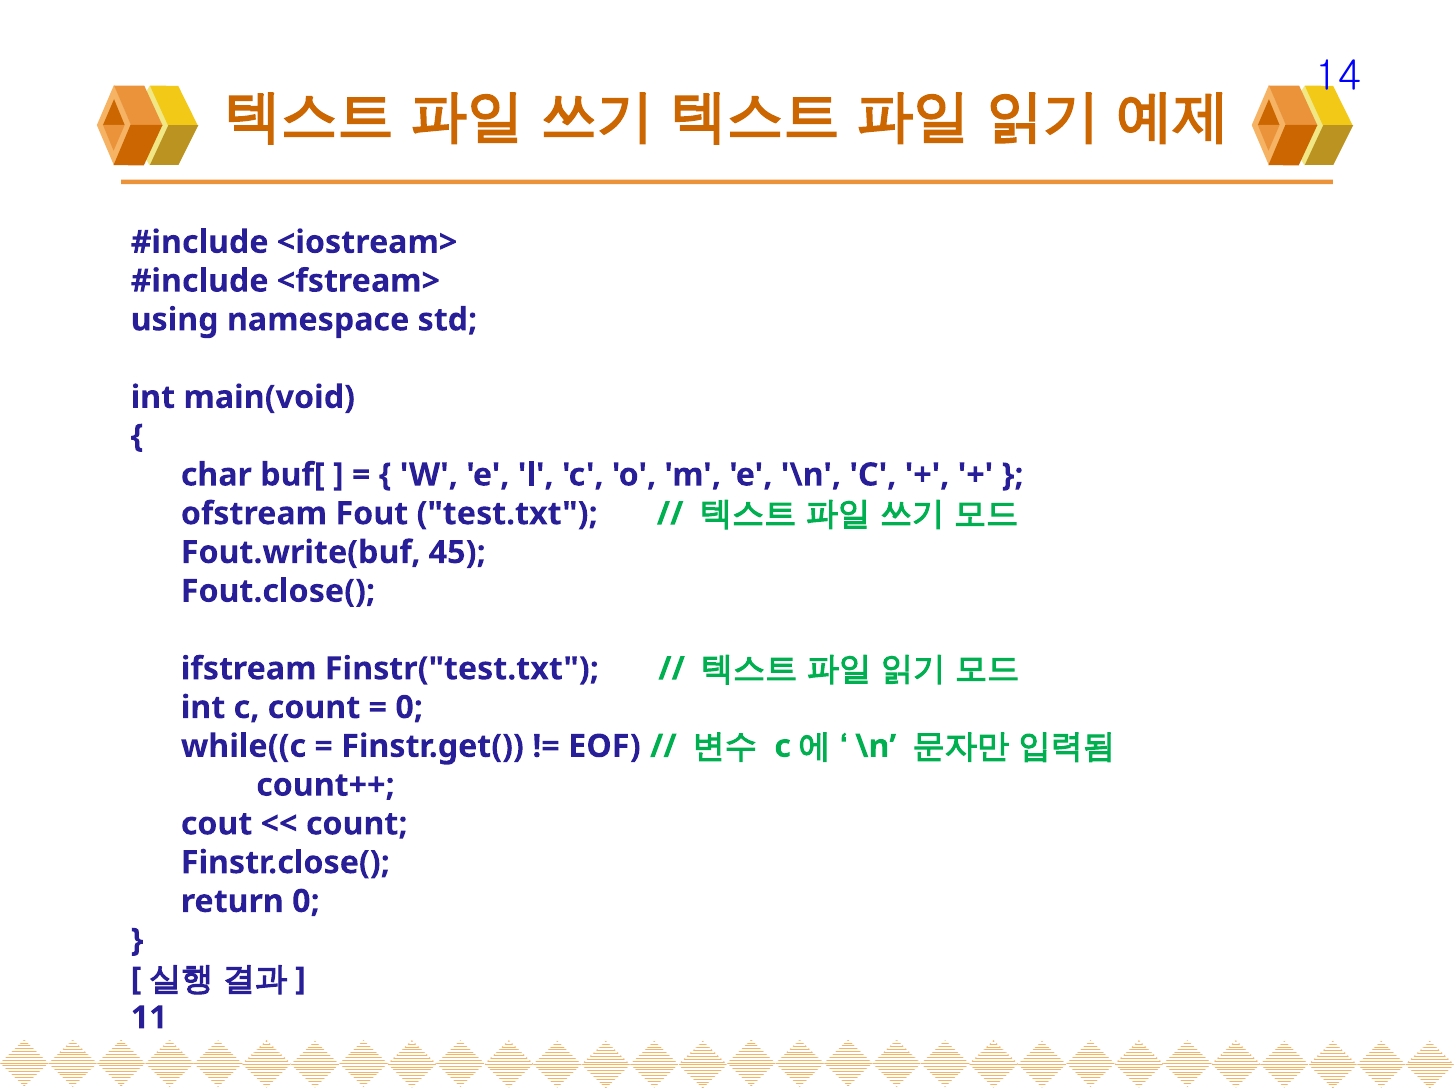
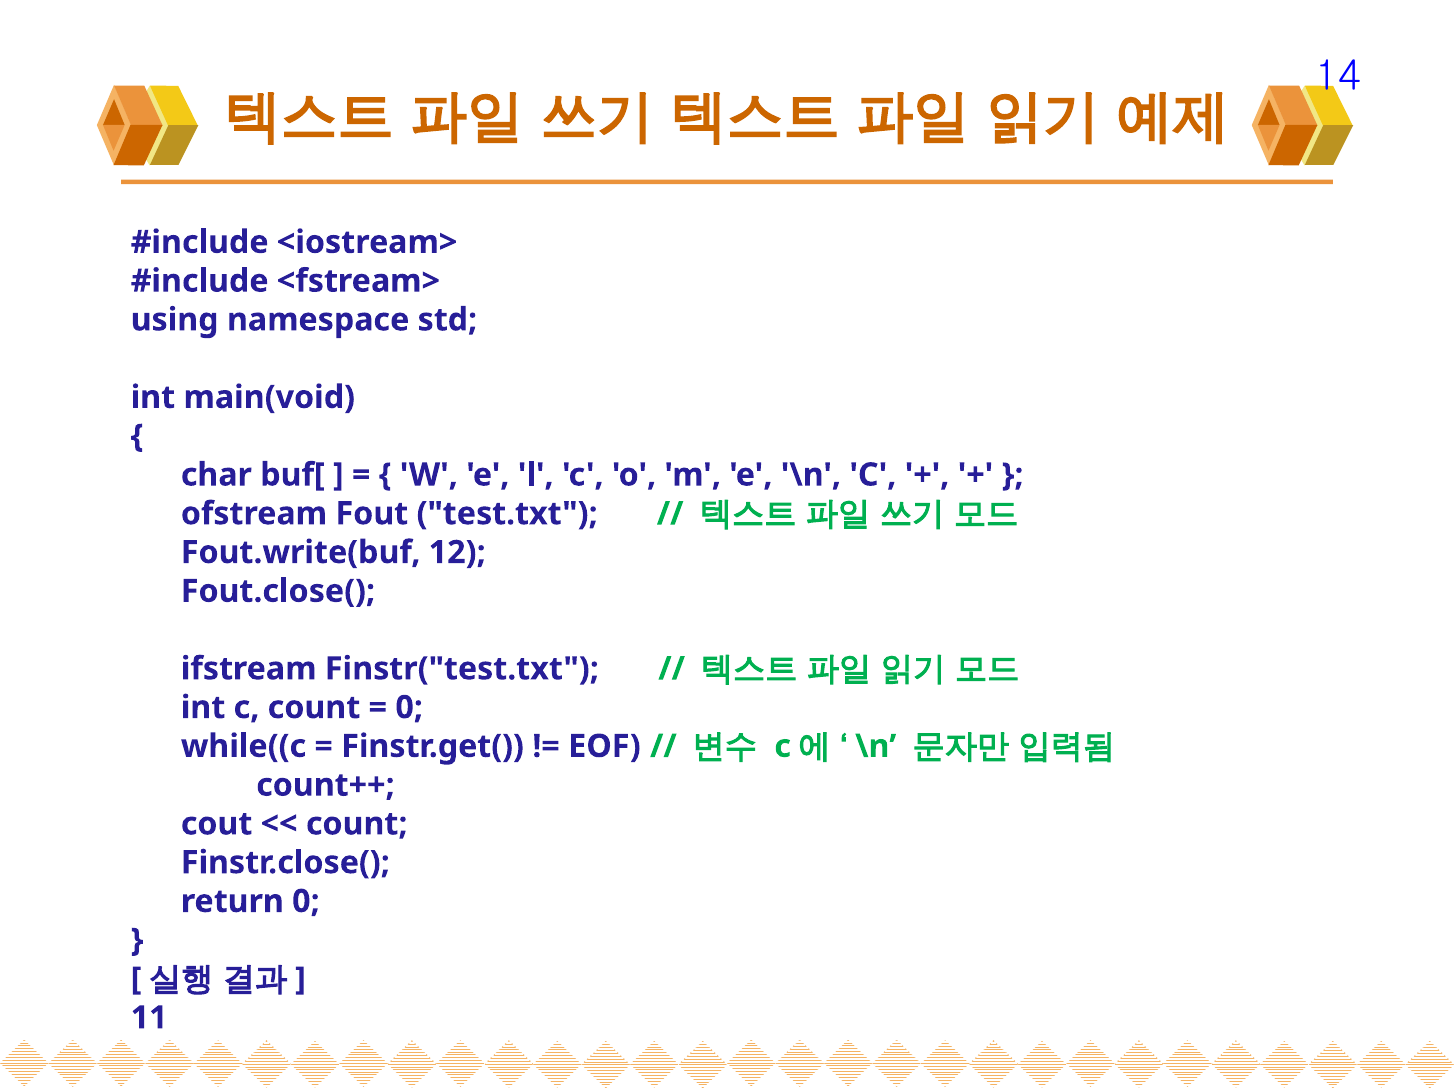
45: 45 -> 12
